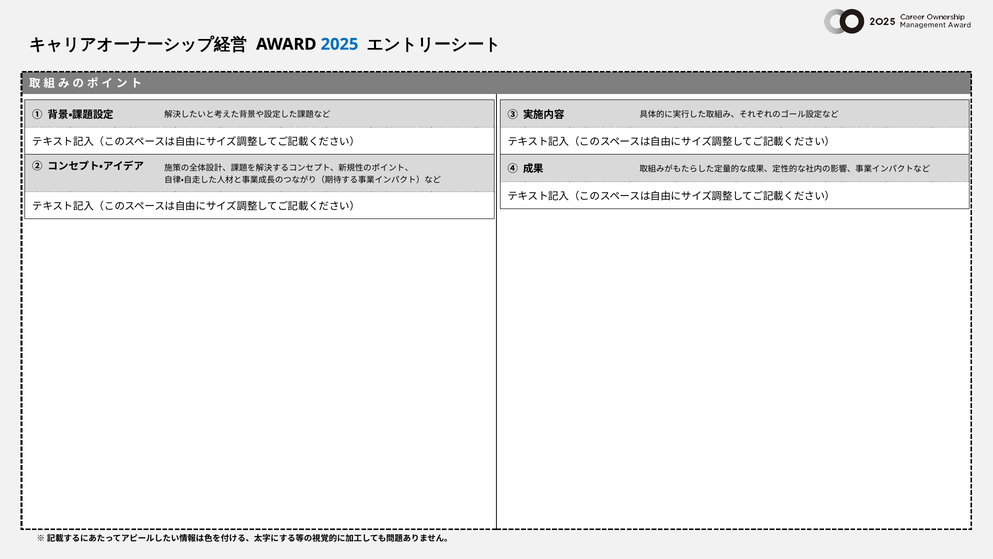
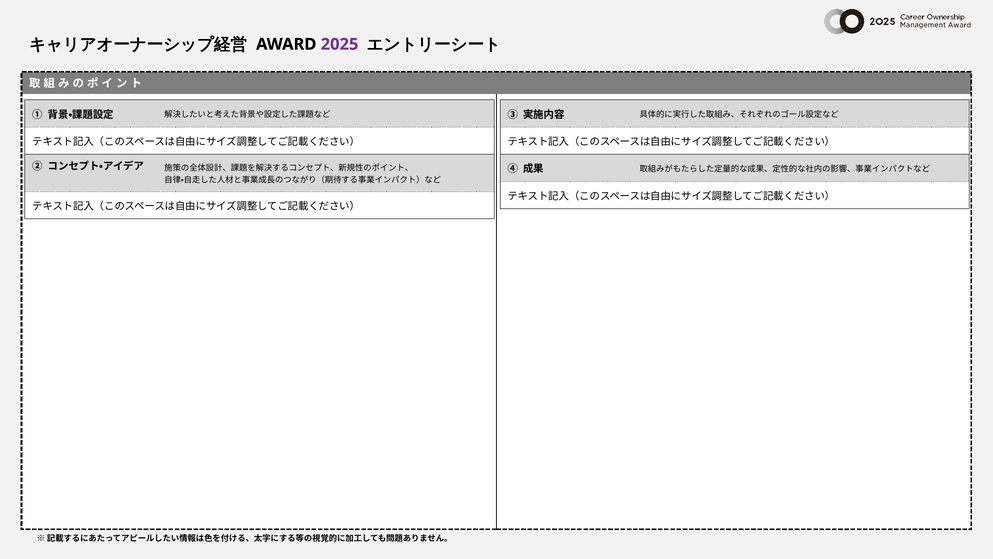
2025 colour: blue -> purple
